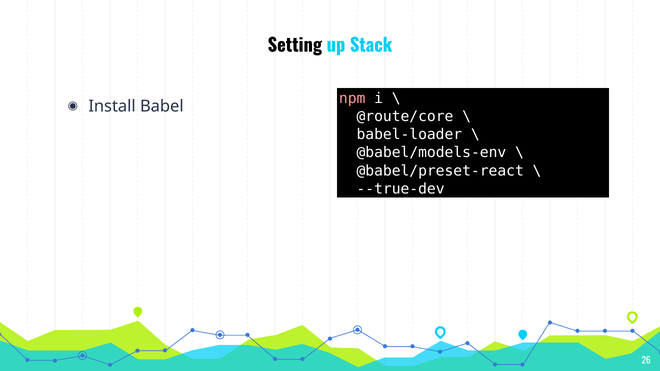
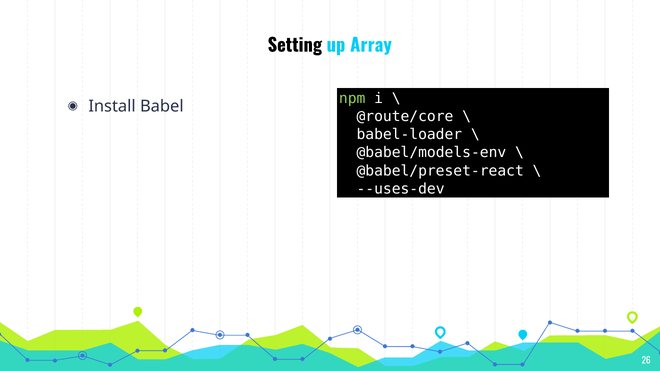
Stack: Stack -> Array
npm colour: pink -> light green
--true-dev: --true-dev -> --uses-dev
